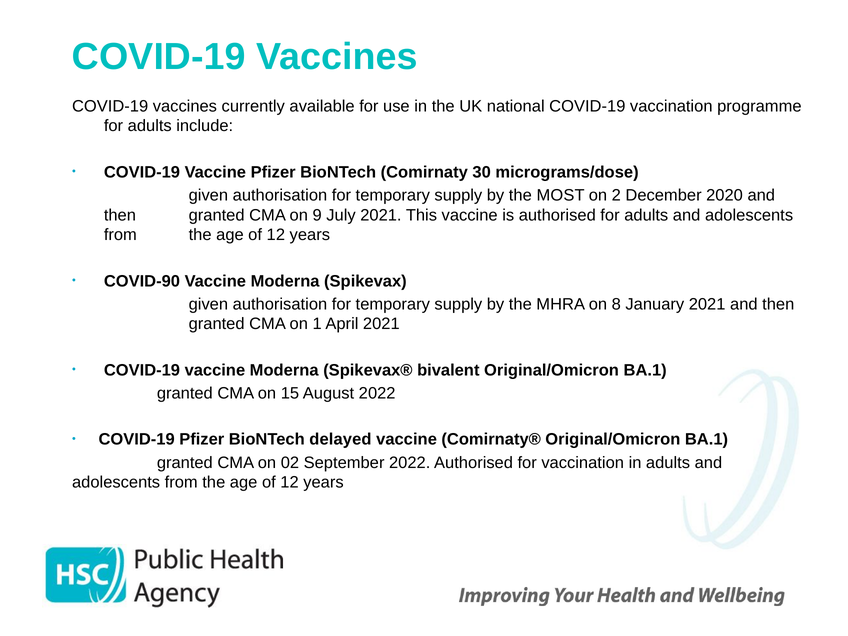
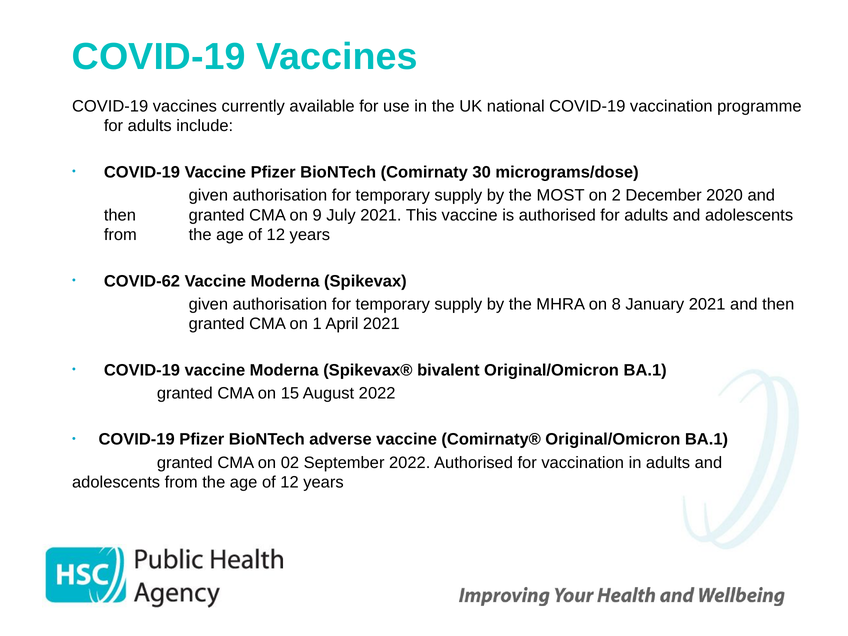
COVID-90: COVID-90 -> COVID-62
delayed: delayed -> adverse
